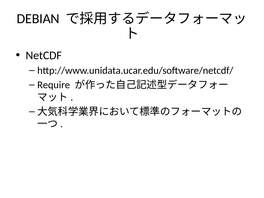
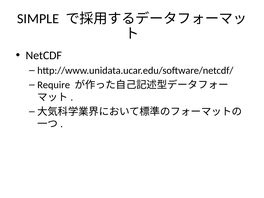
DEBIAN: DEBIAN -> SIMPLE
